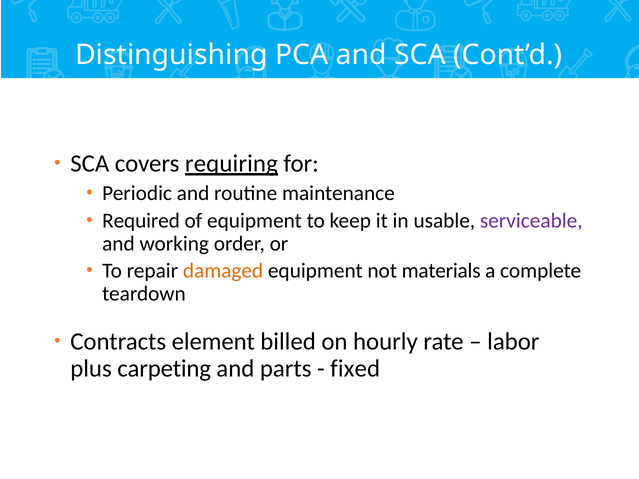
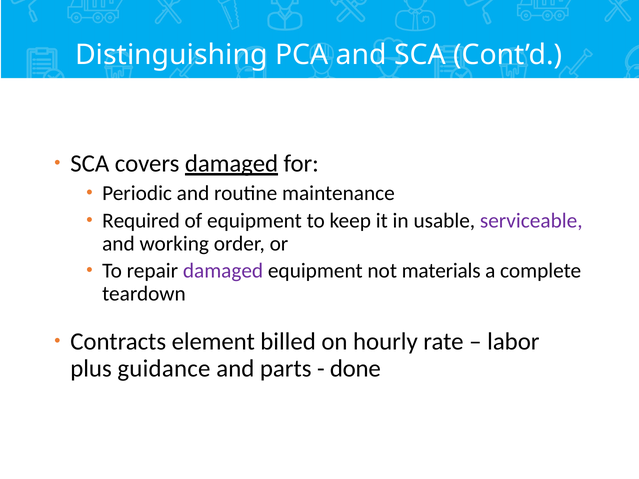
covers requiring: requiring -> damaged
damaged at (223, 271) colour: orange -> purple
carpeting: carpeting -> guidance
fixed: fixed -> done
